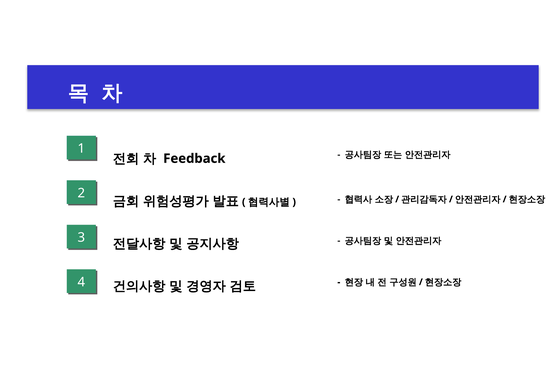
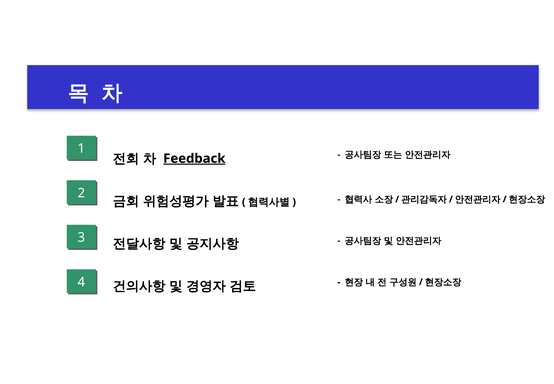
Feedback underline: none -> present
